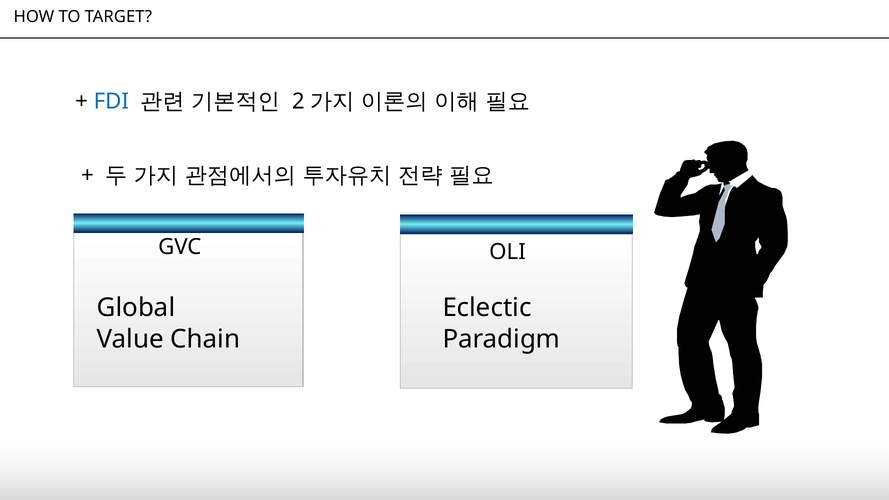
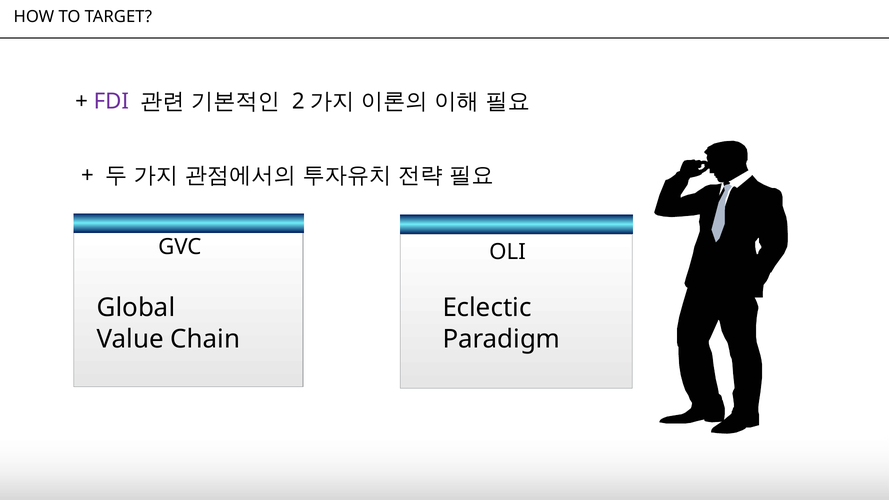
FDI colour: blue -> purple
